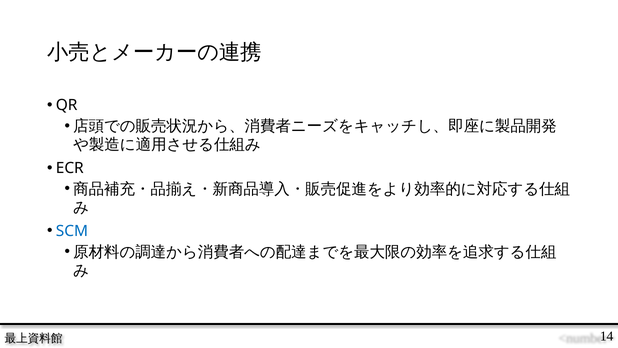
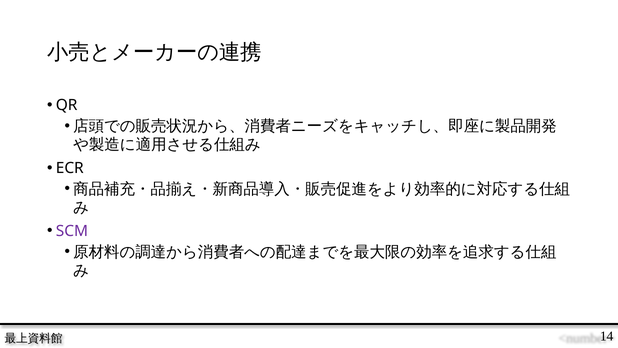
SCM colour: blue -> purple
